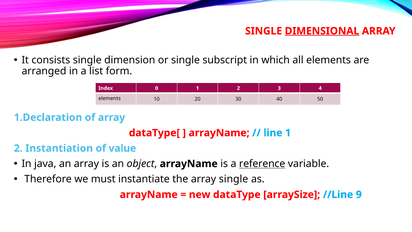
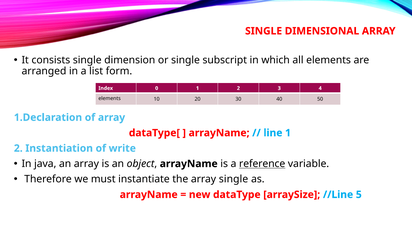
DIMENSIONAL underline: present -> none
value: value -> write
9: 9 -> 5
